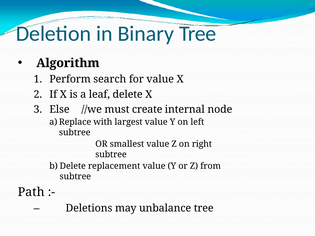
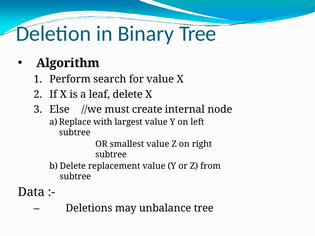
Path: Path -> Data
